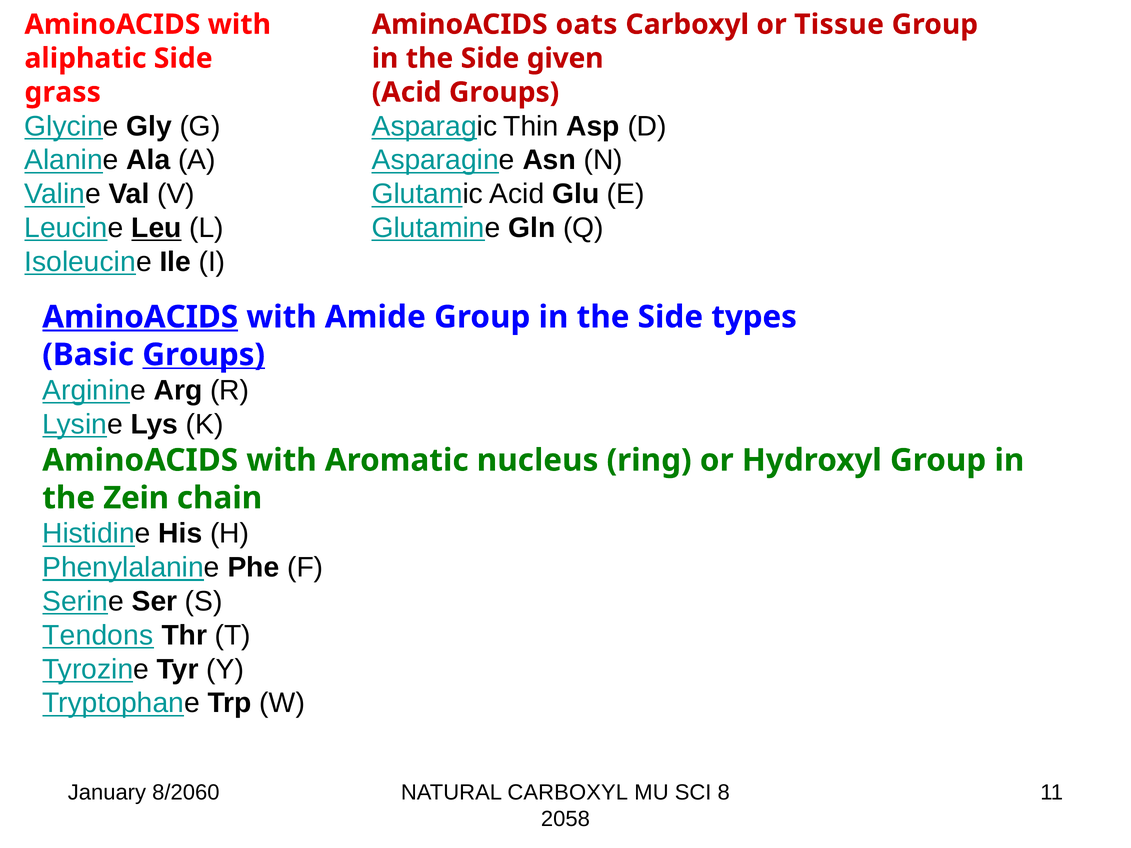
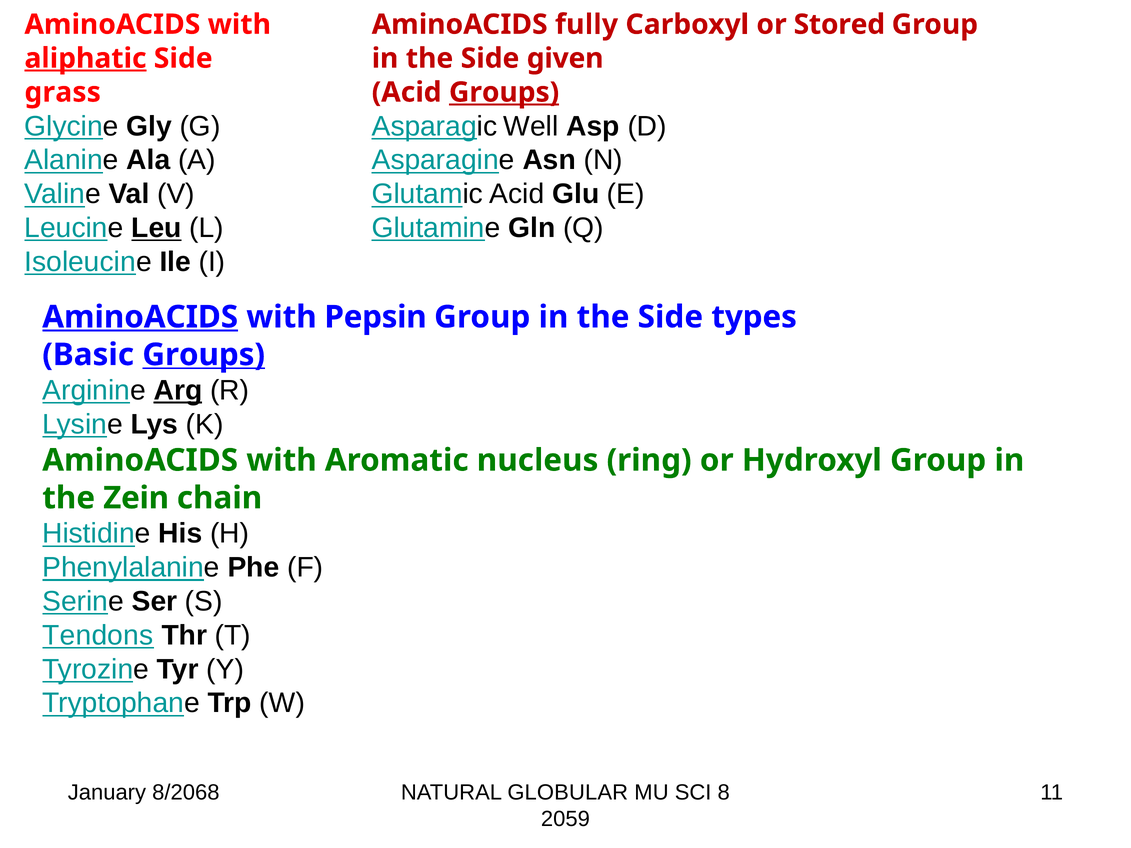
oats: oats -> fully
Tissue: Tissue -> Stored
aliphatic underline: none -> present
Groups at (504, 92) underline: none -> present
Thin: Thin -> Well
Amide: Amide -> Pepsin
Arg underline: none -> present
8/2060: 8/2060 -> 8/2068
NATURAL CARBOXYL: CARBOXYL -> GLOBULAR
2058: 2058 -> 2059
